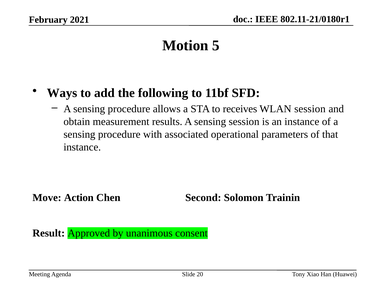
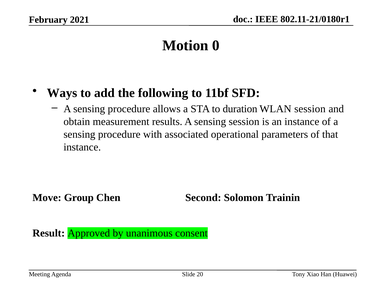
5: 5 -> 0
receives: receives -> duration
Action: Action -> Group
